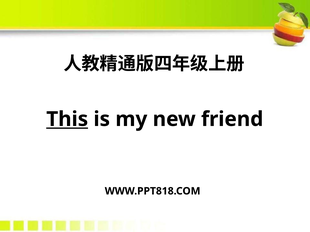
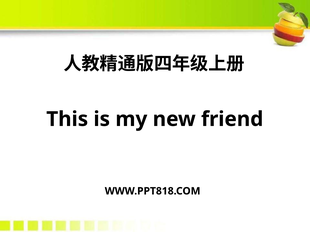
This underline: present -> none
